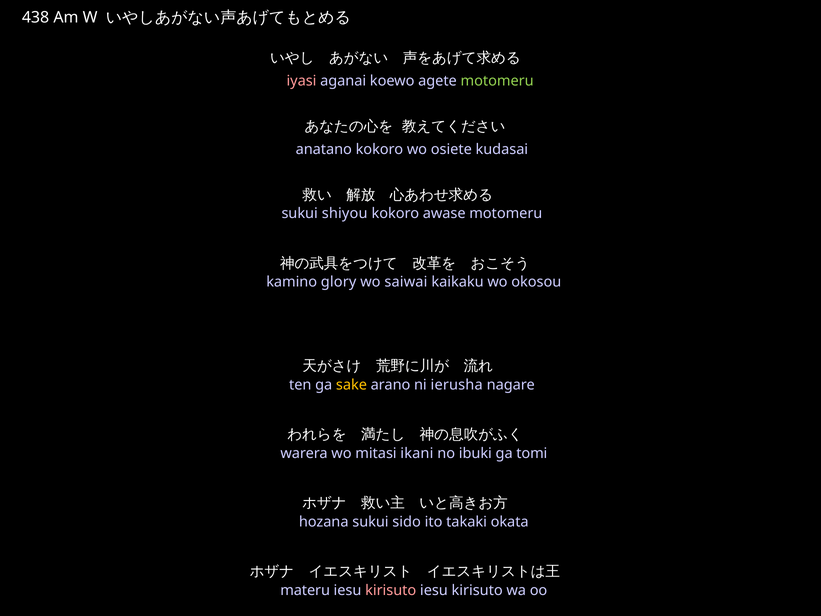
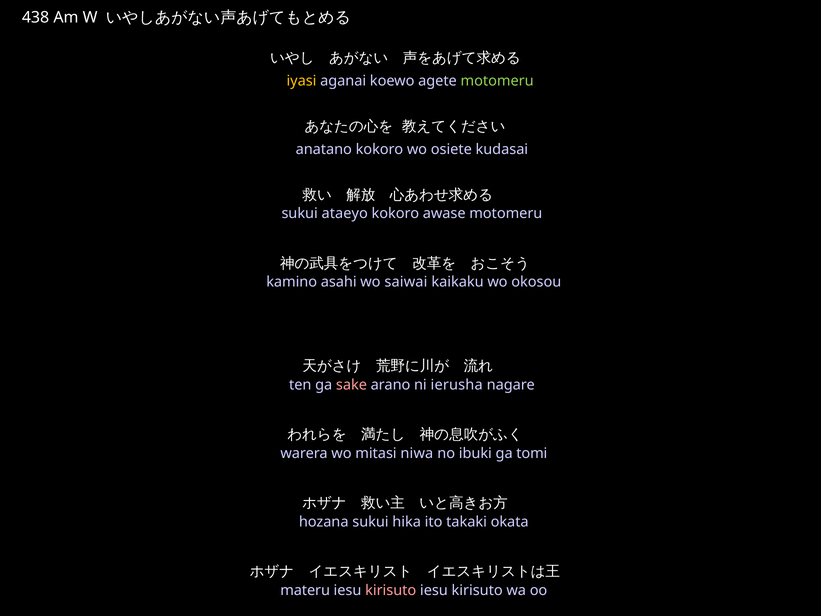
iyasi colour: pink -> yellow
shiyou: shiyou -> ataeyo
glory: glory -> asahi
sake colour: yellow -> pink
ikani: ikani -> niwa
sido: sido -> hika
